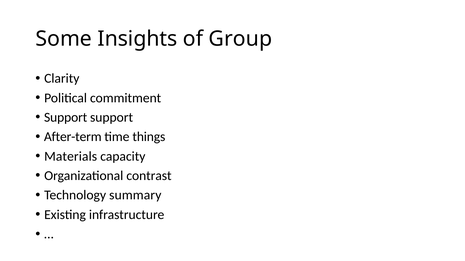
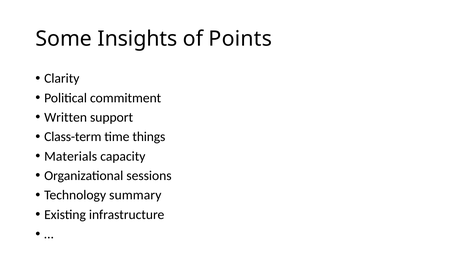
Group: Group -> Points
Support at (66, 118): Support -> Written
After-term: After-term -> Class-term
contrast: contrast -> sessions
